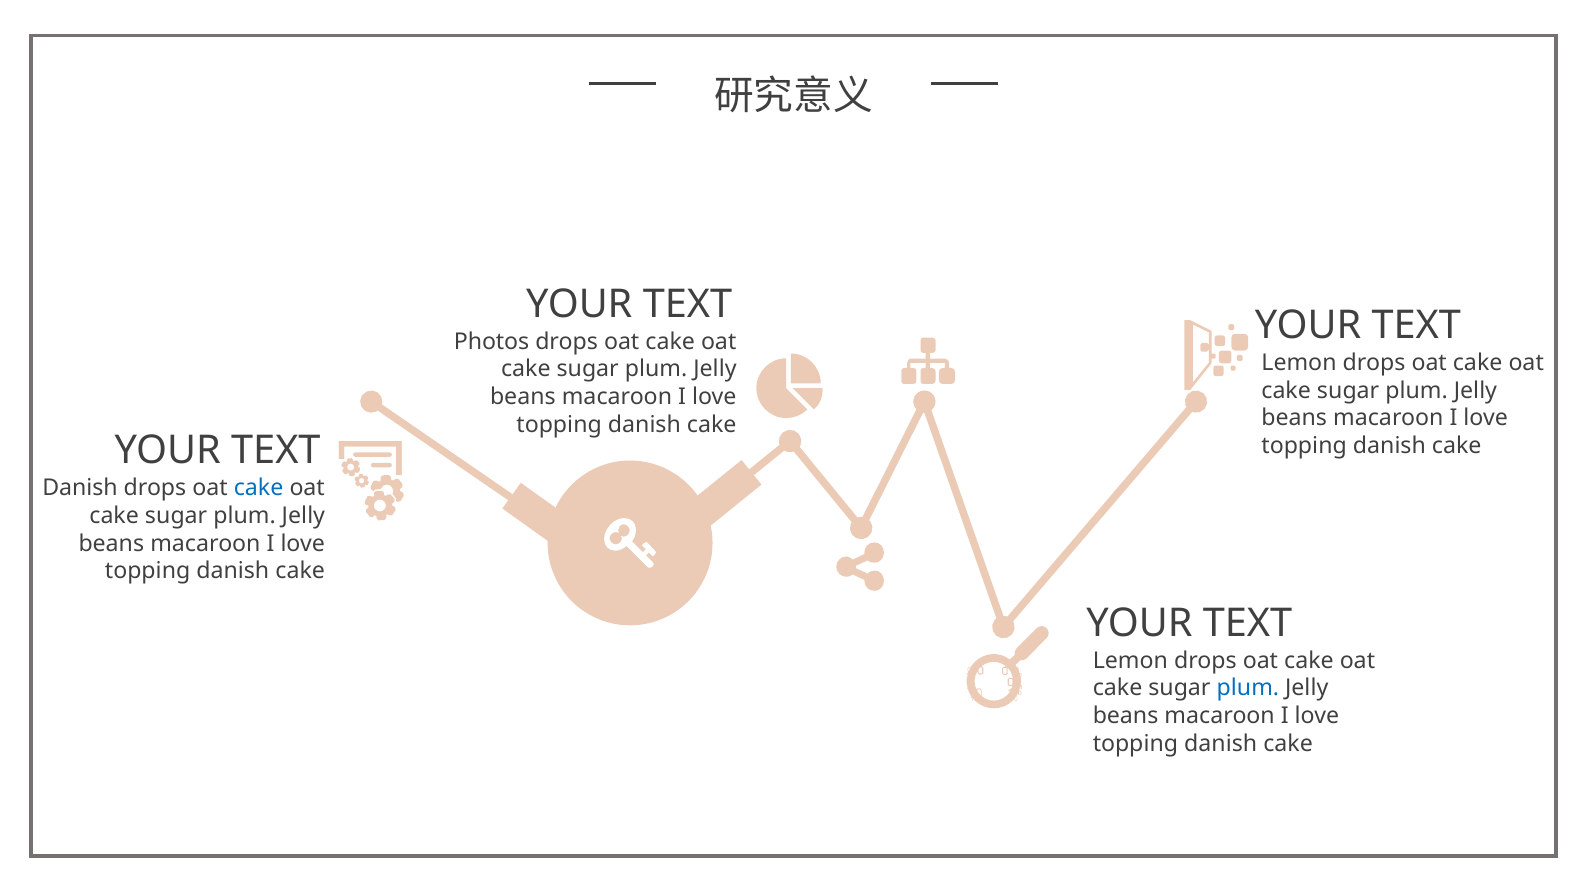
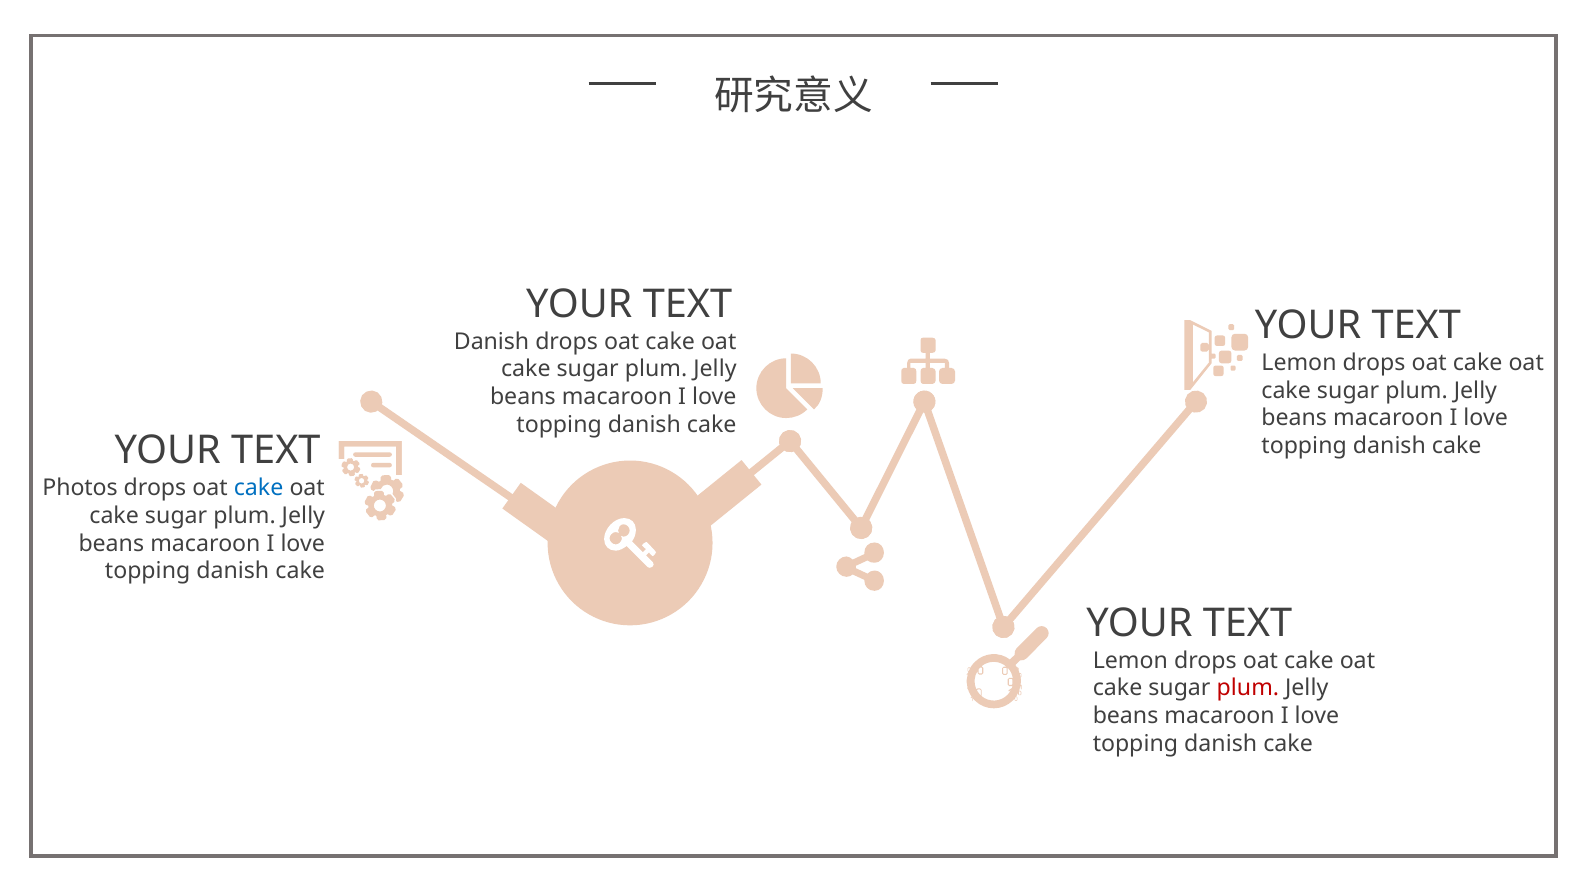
Photos at (492, 342): Photos -> Danish
Danish at (80, 488): Danish -> Photos
plum at (1248, 689) colour: blue -> red
